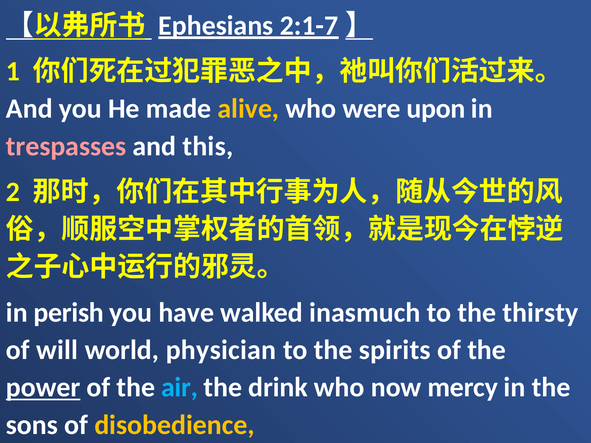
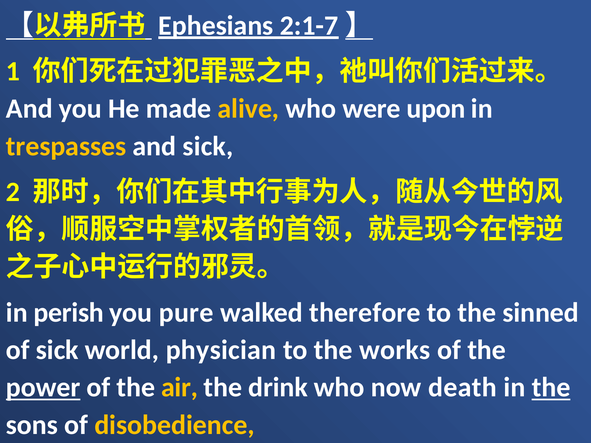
trespasses colour: pink -> yellow
and this: this -> sick
have: have -> pure
inasmuch: inasmuch -> therefore
thirsty: thirsty -> sinned
of will: will -> sick
spirits: spirits -> works
air colour: light blue -> yellow
mercy: mercy -> death
the at (551, 388) underline: none -> present
